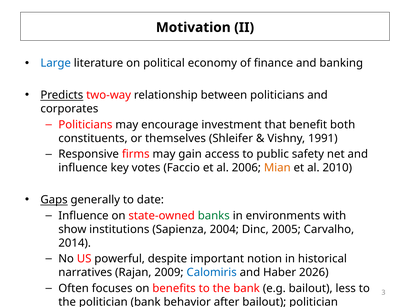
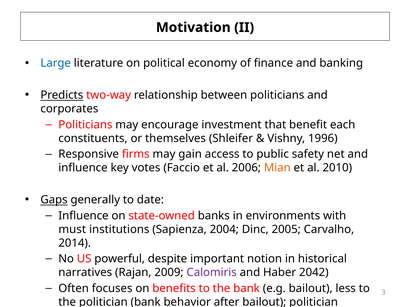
both: both -> each
1991: 1991 -> 1996
banks colour: green -> black
show: show -> must
Calomiris colour: blue -> purple
2026: 2026 -> 2042
